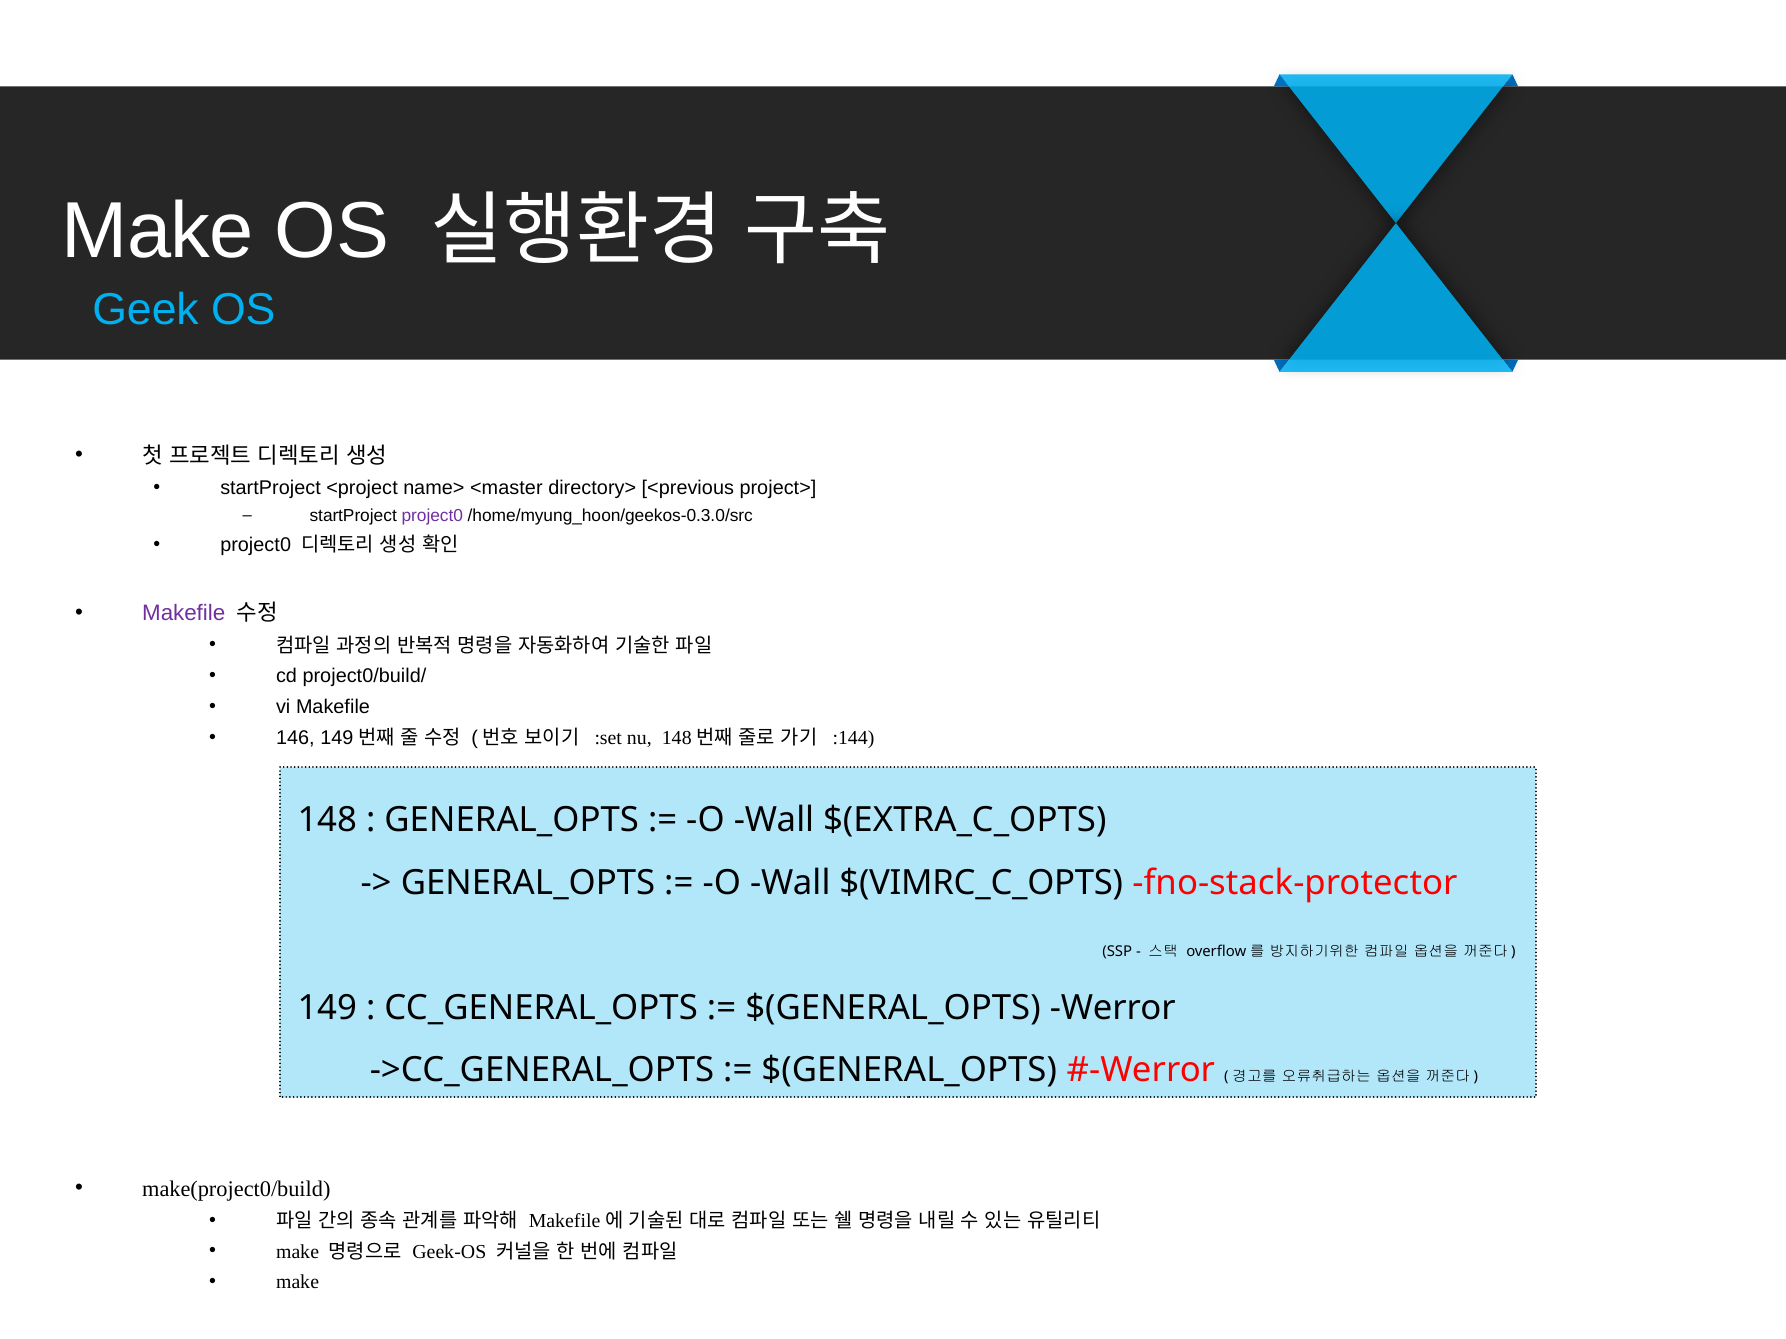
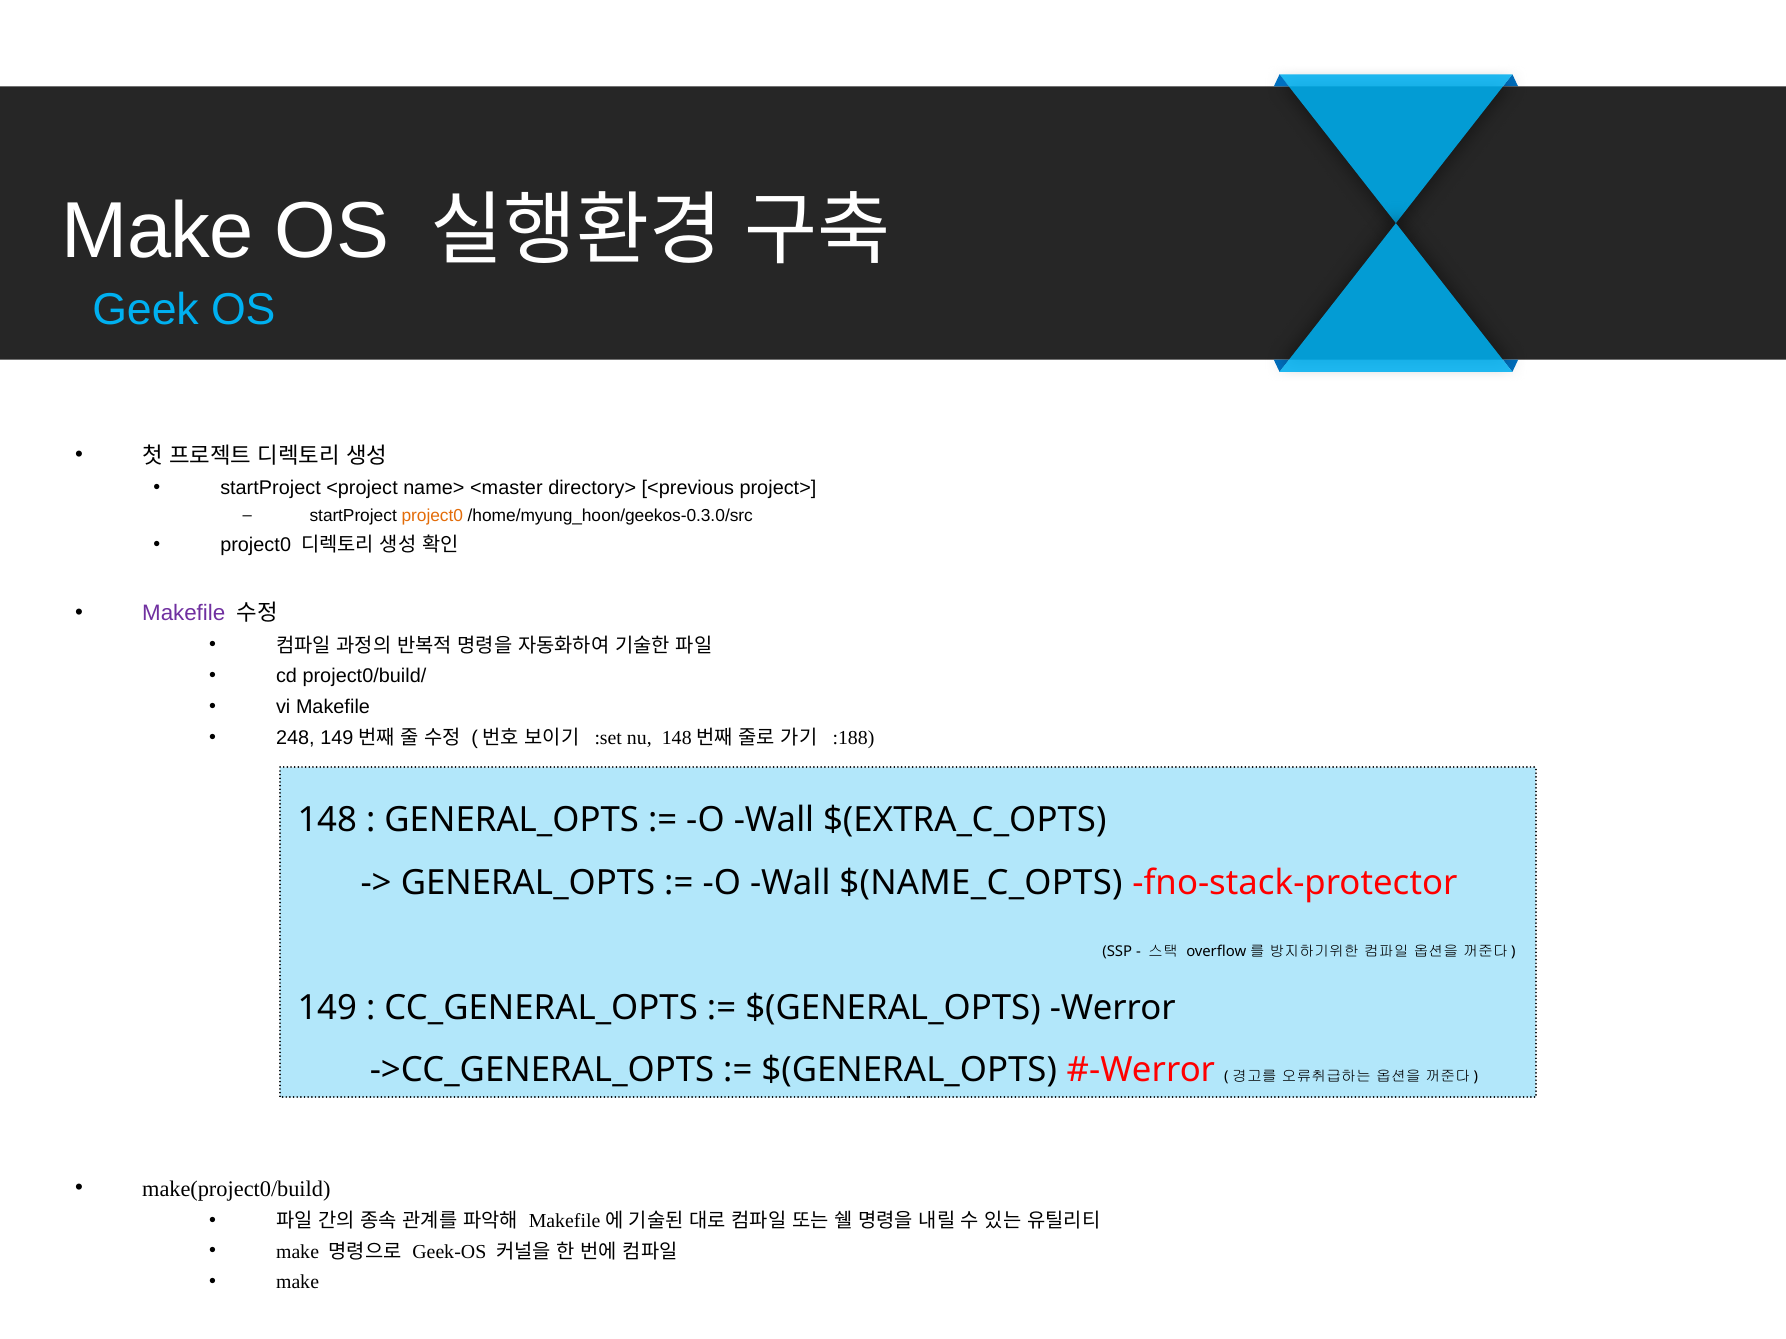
project0 at (432, 516) colour: purple -> orange
146: 146 -> 248
:144: :144 -> :188
$(VIMRC_C_OPTS: $(VIMRC_C_OPTS -> $(NAME_C_OPTS
